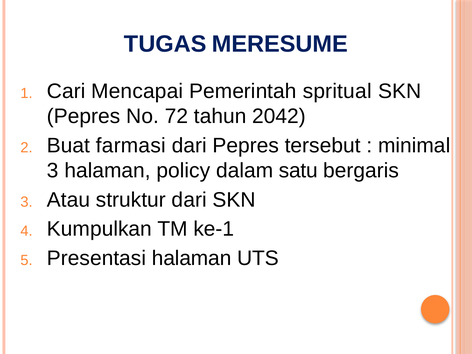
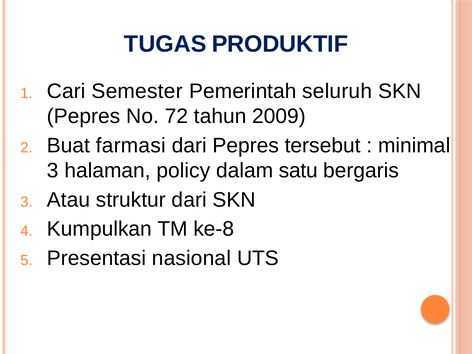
MERESUME: MERESUME -> PRODUKTIF
Mencapai: Mencapai -> Semester
spritual: spritual -> seluruh
2042: 2042 -> 2009
ke-1: ke-1 -> ke-8
Presentasi halaman: halaman -> nasional
